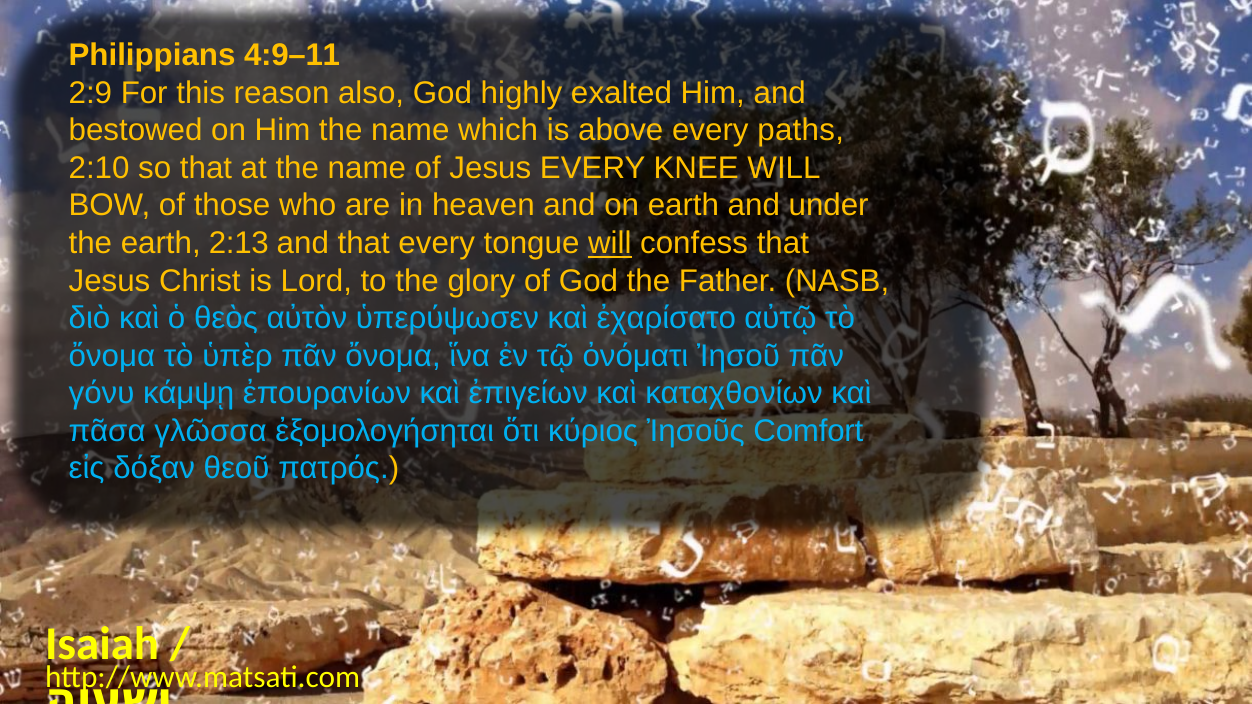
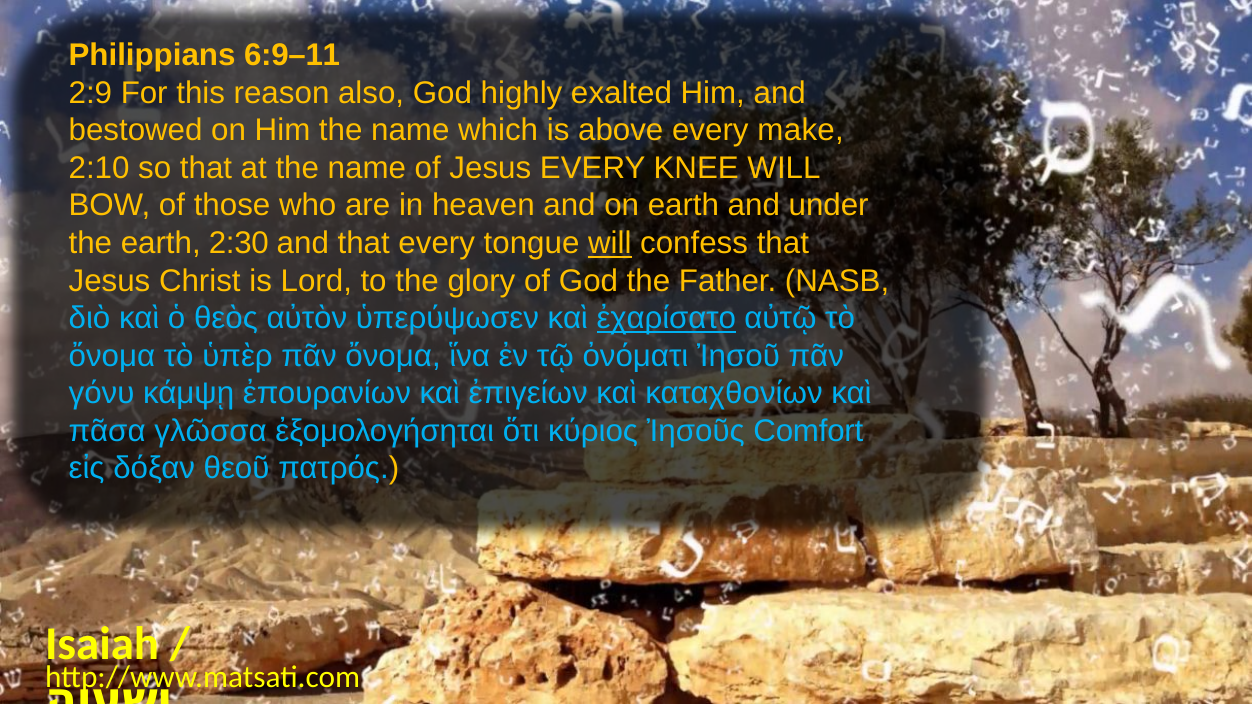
4:9–11: 4:9–11 -> 6:9–11
paths: paths -> make
2:13: 2:13 -> 2:30
ἐχαρίσατο underline: none -> present
